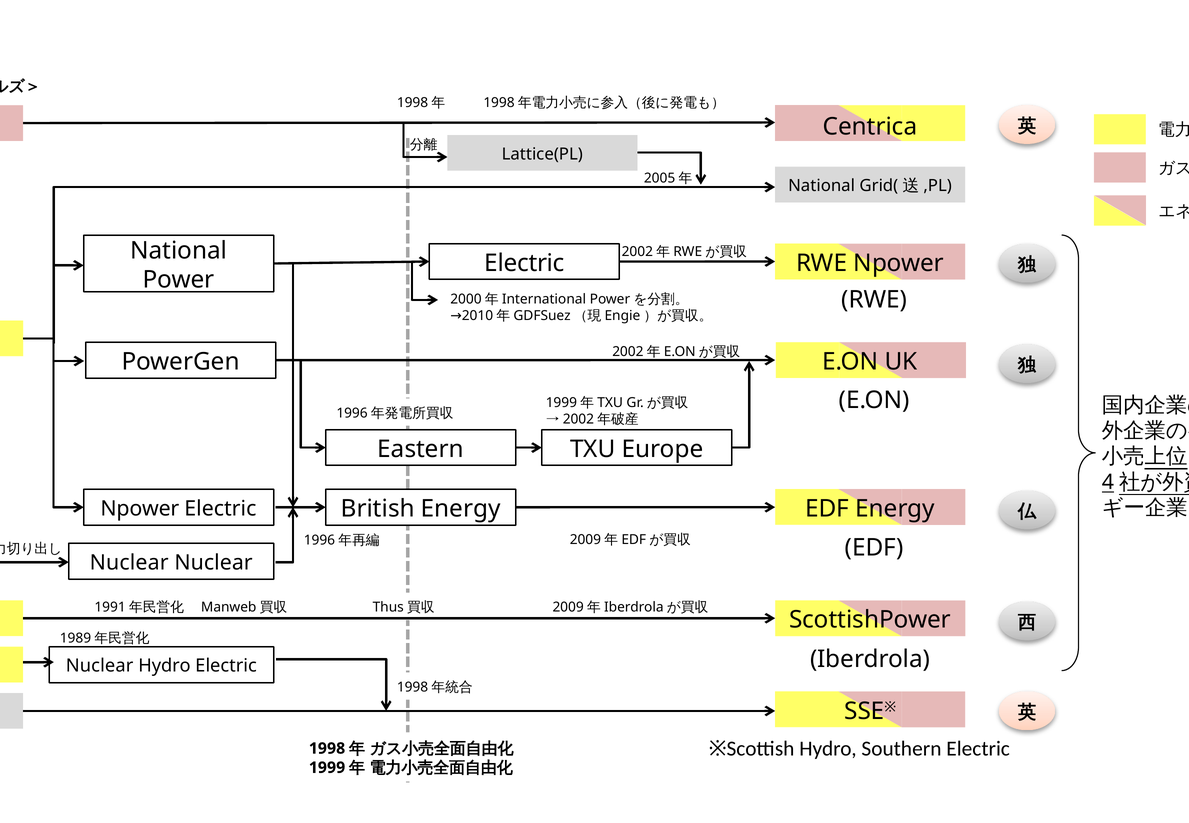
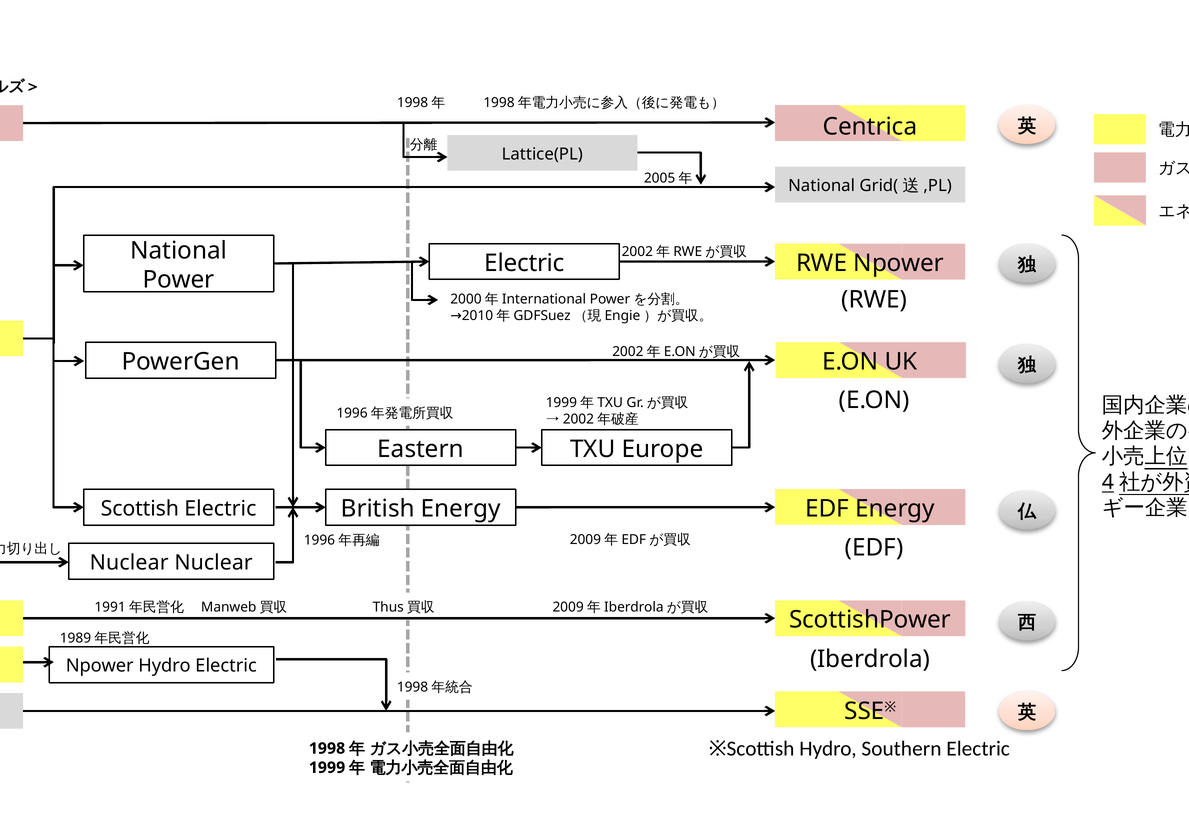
Npower at (140, 509): Npower -> Scottish
Nuclear at (100, 666): Nuclear -> Npower
